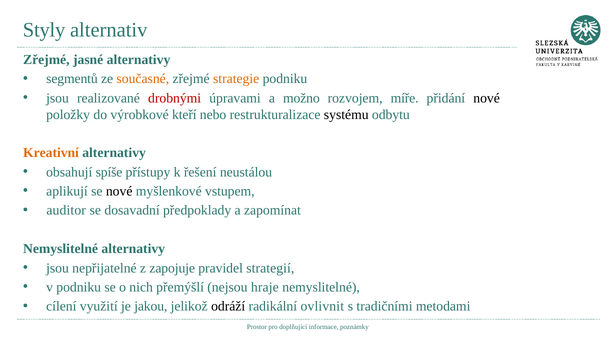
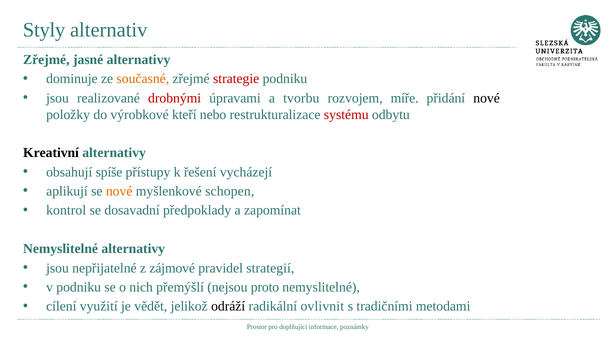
segmentů: segmentů -> dominuje
strategie colour: orange -> red
možno: možno -> tvorbu
systému colour: black -> red
Kreativní colour: orange -> black
neustálou: neustálou -> vycházejí
nové at (119, 191) colour: black -> orange
vstupem: vstupem -> schopen
auditor: auditor -> kontrol
zapojuje: zapojuje -> zájmové
hraje: hraje -> proto
jakou: jakou -> vědět
